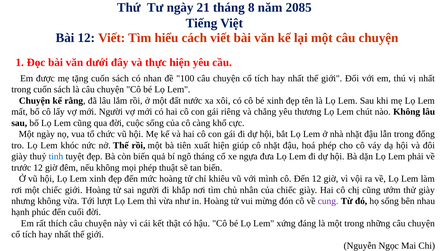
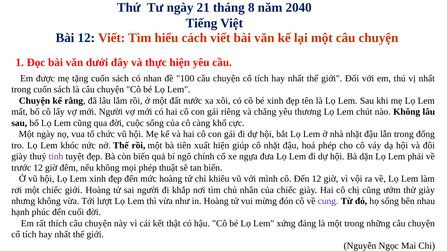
2085: 2085 -> 2040
tinh colour: blue -> purple
ngô tháng: tháng -> chính
